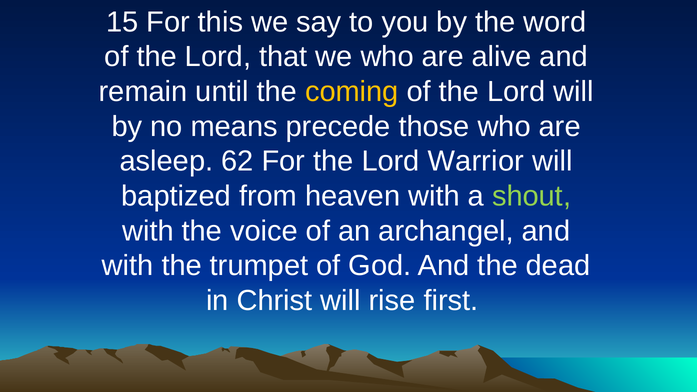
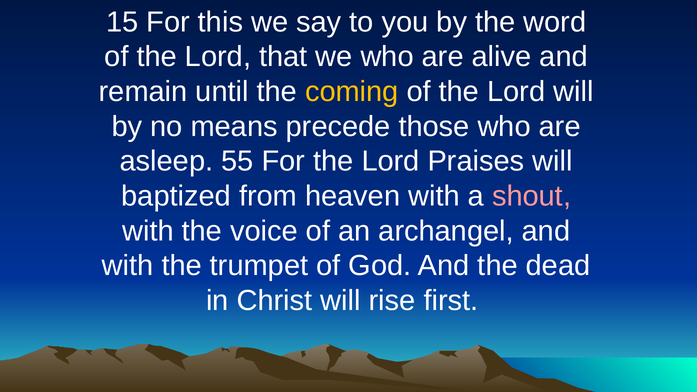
62: 62 -> 55
Warrior: Warrior -> Praises
shout colour: light green -> pink
